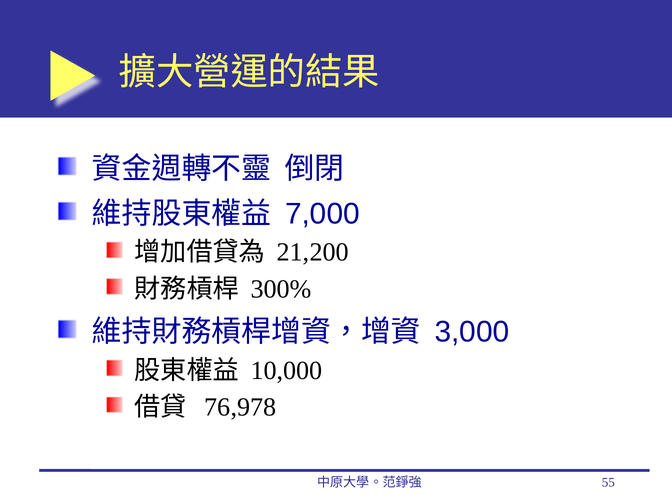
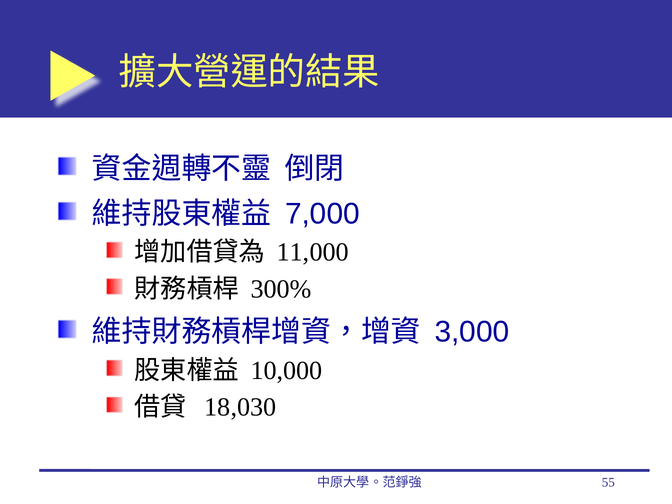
21,200: 21,200 -> 11,000
76,978: 76,978 -> 18,030
